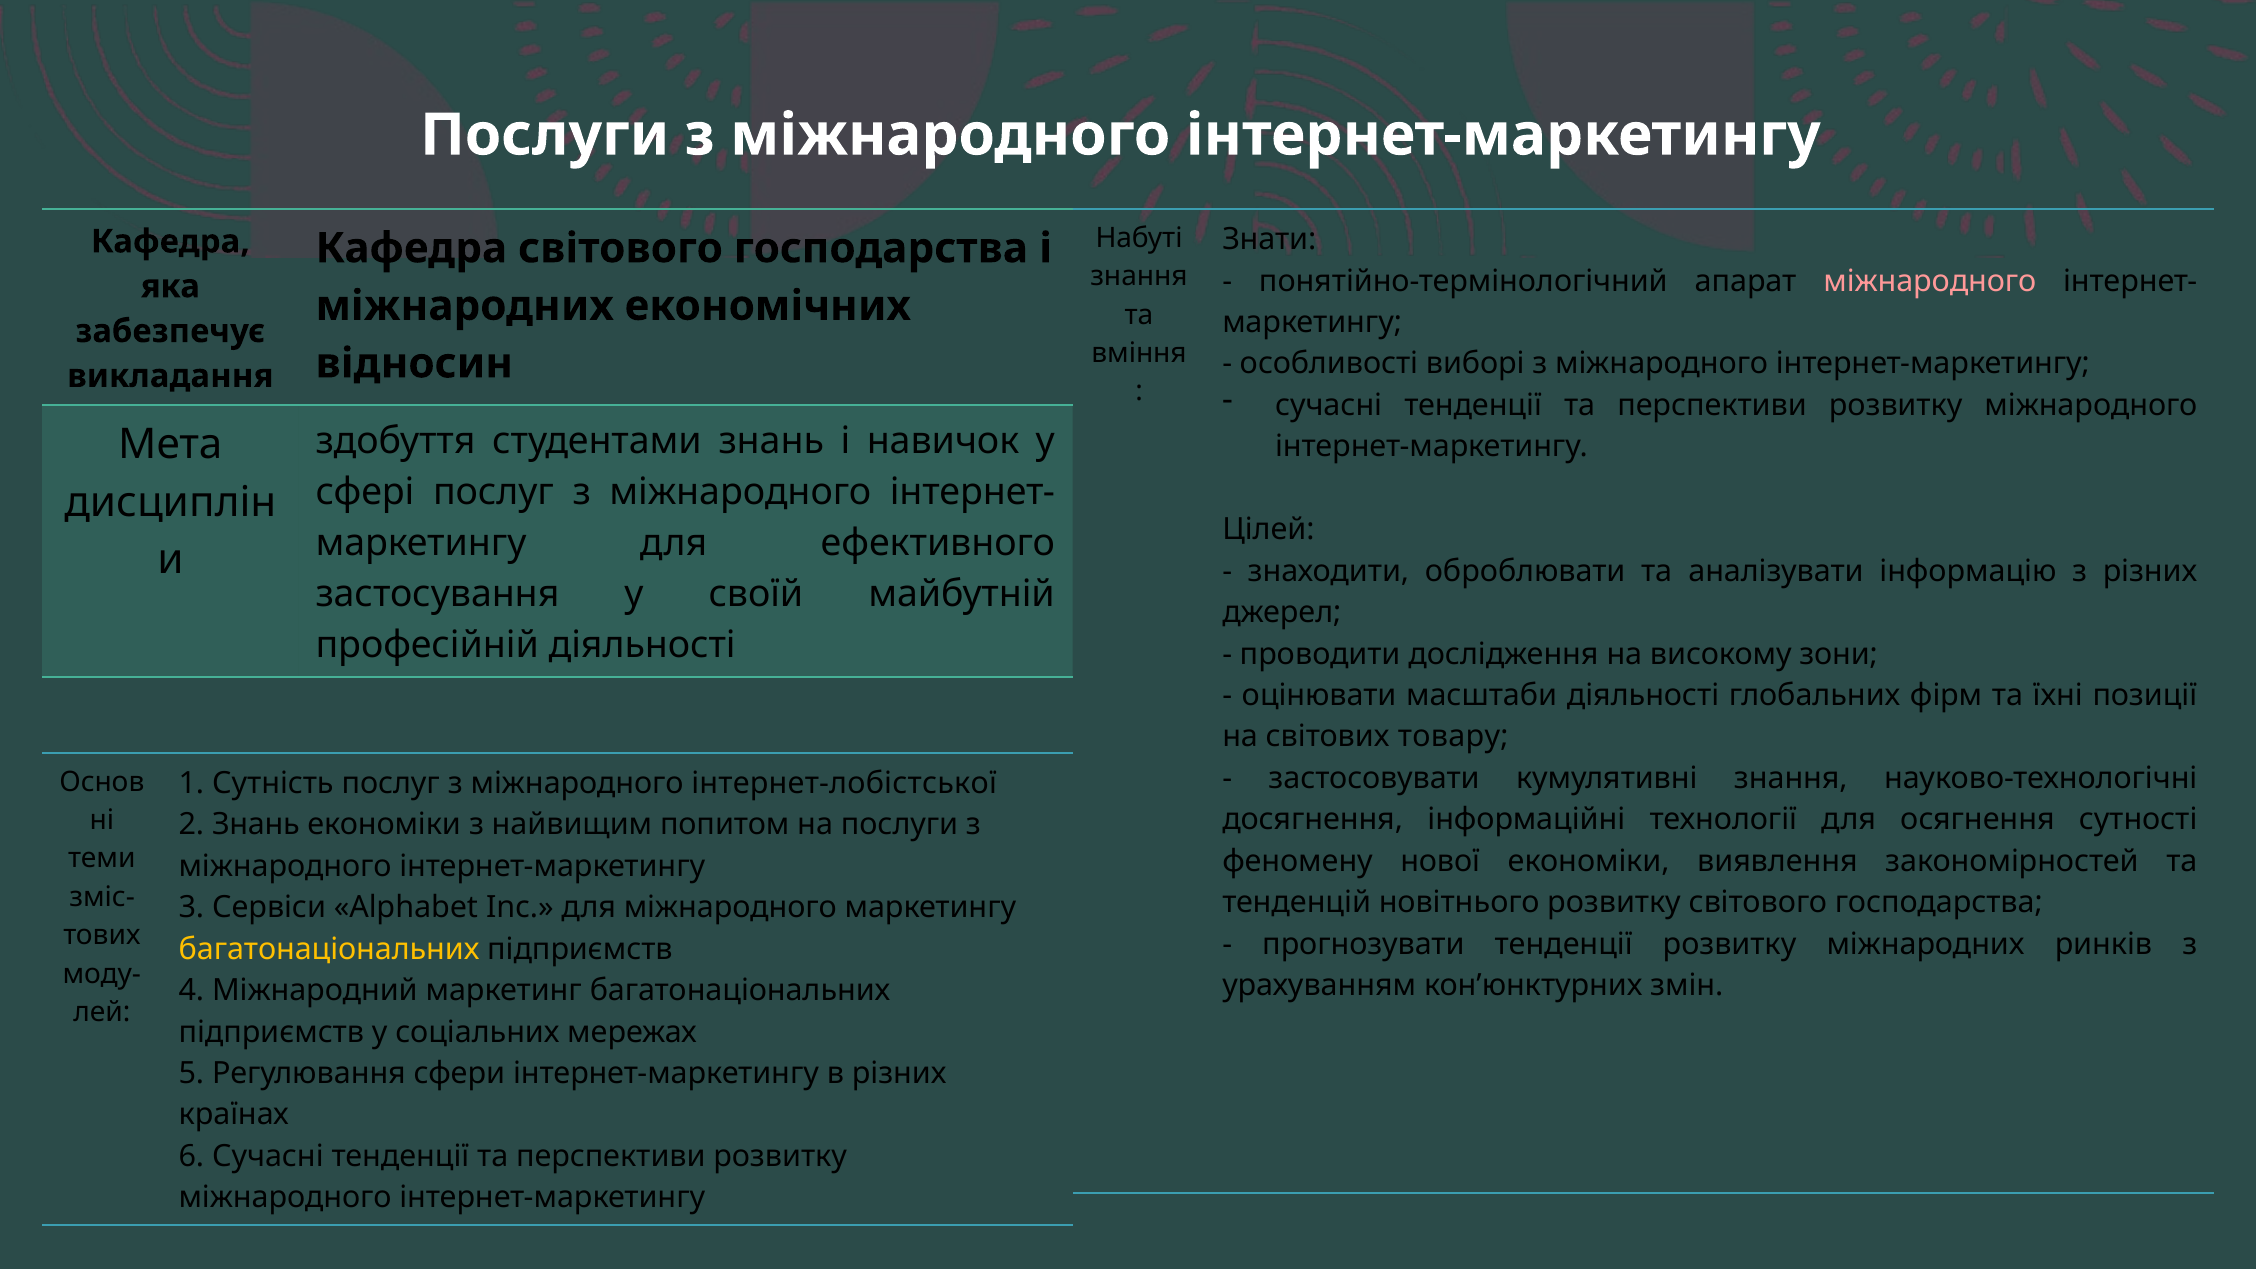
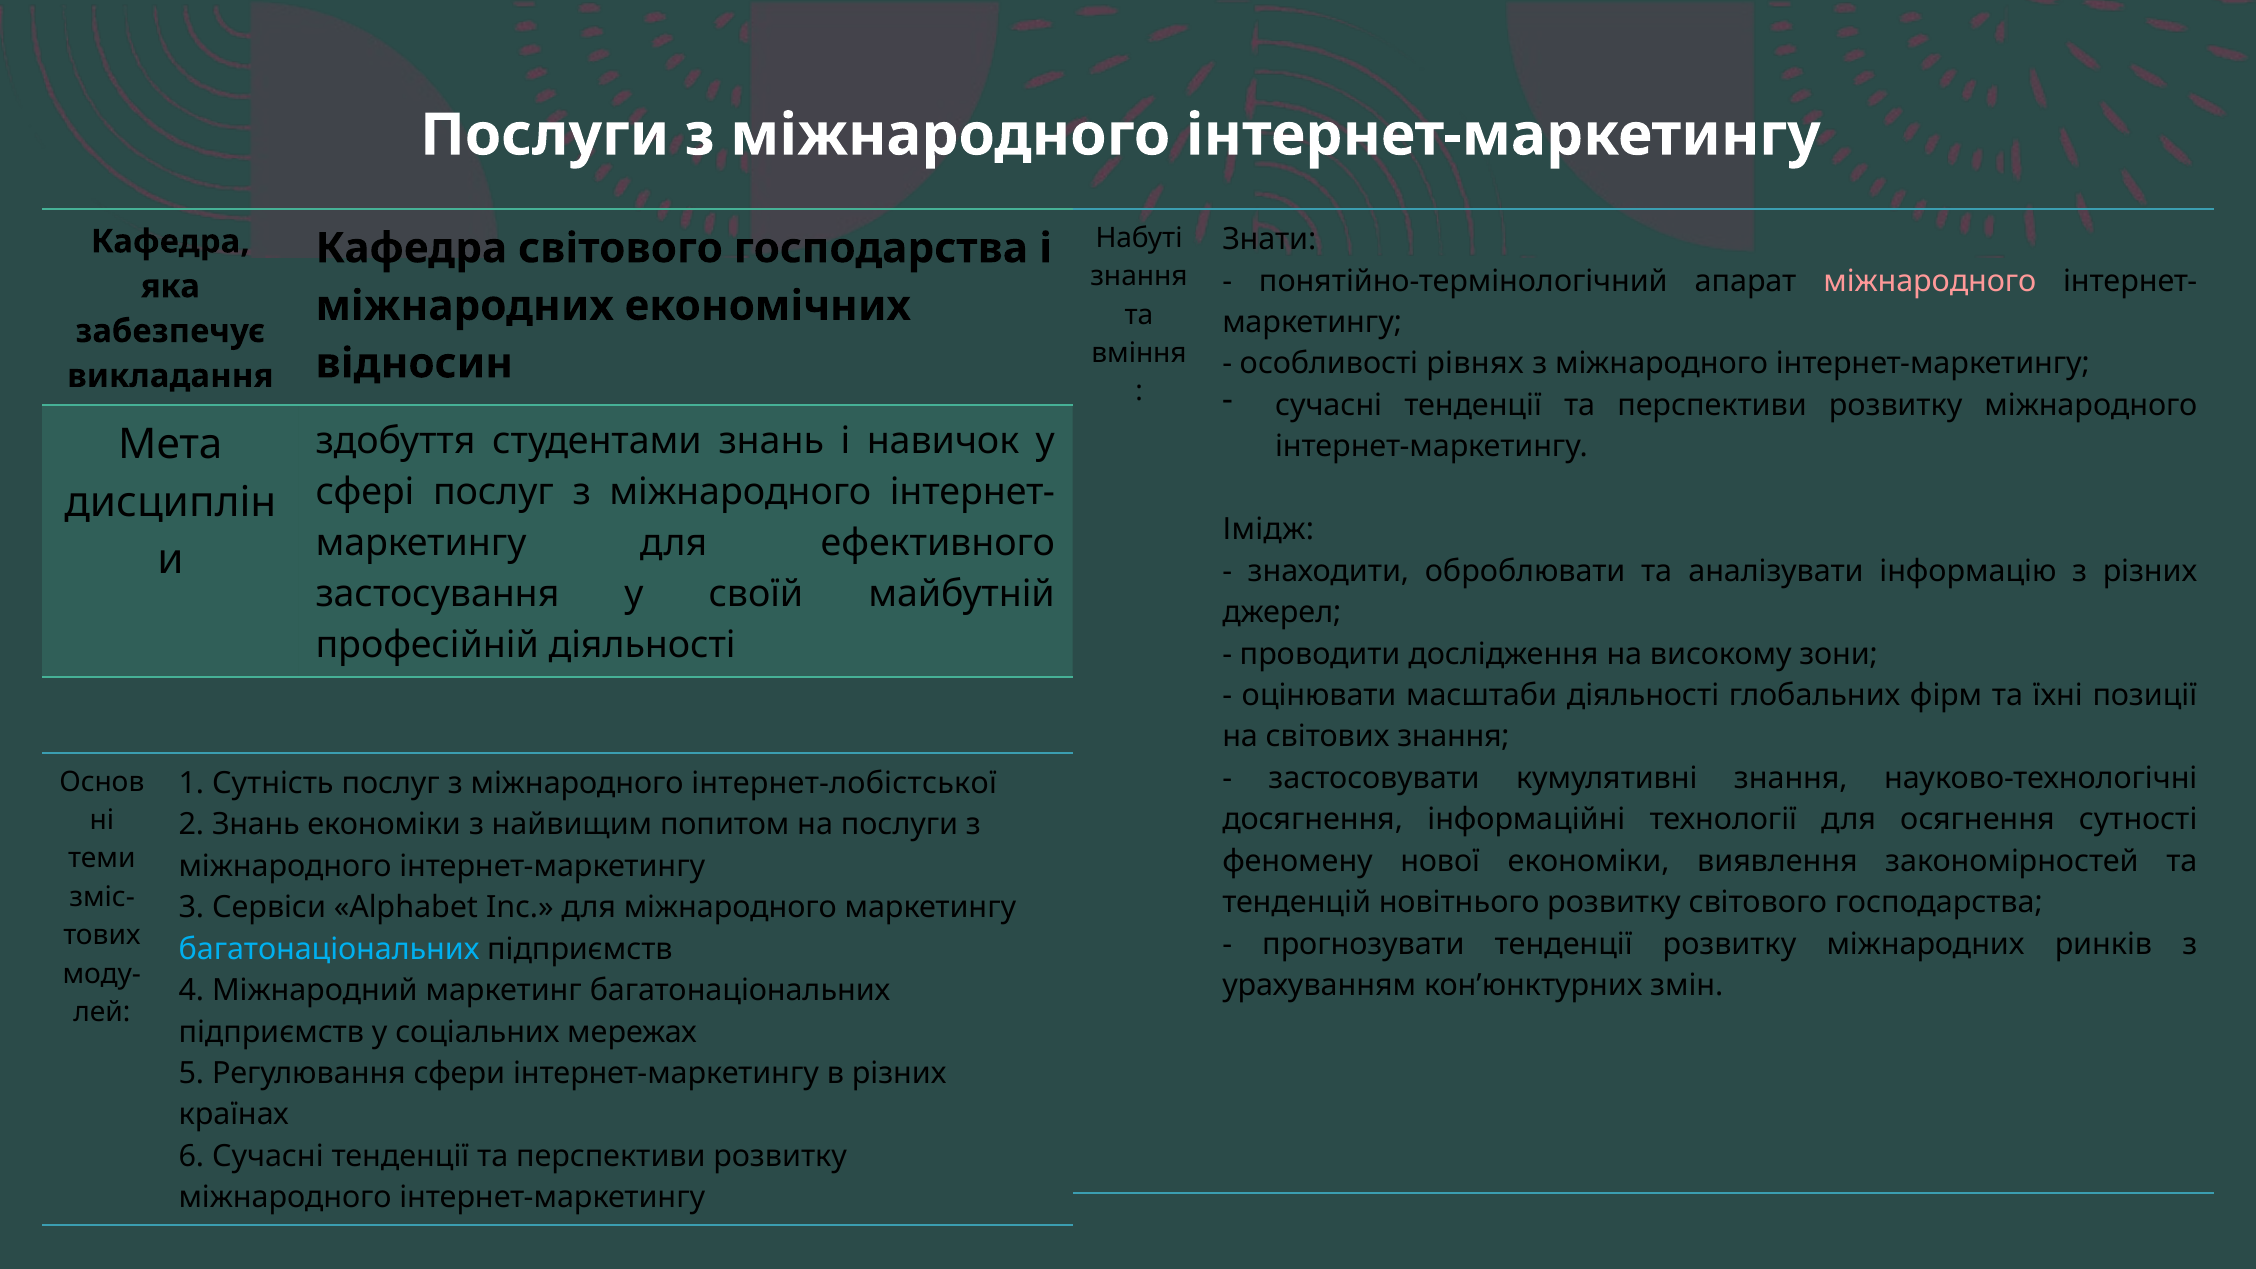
виборі: виборі -> рівнях
Цілей: Цілей -> Імідж
світових товару: товару -> знання
багатонаціональних at (329, 949) colour: yellow -> light blue
